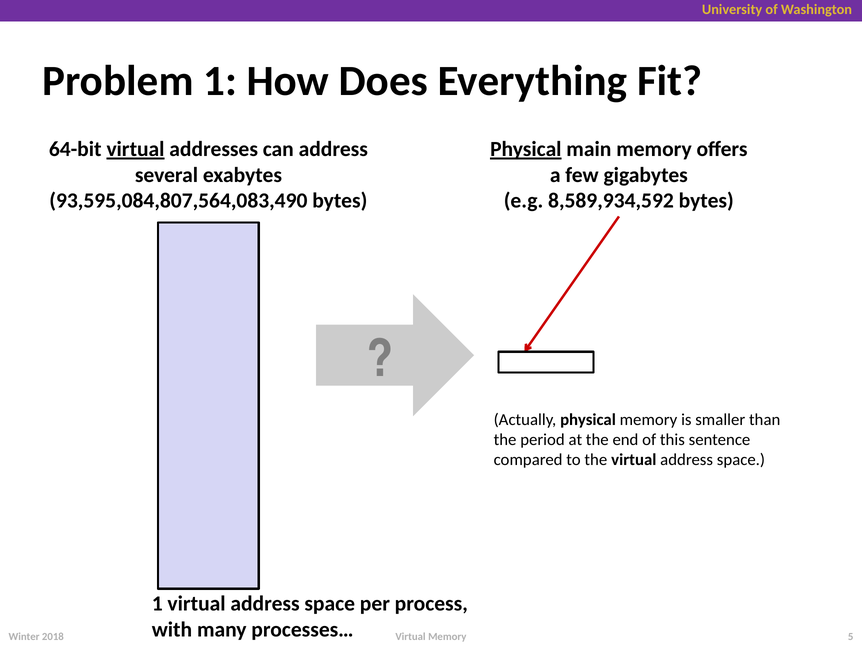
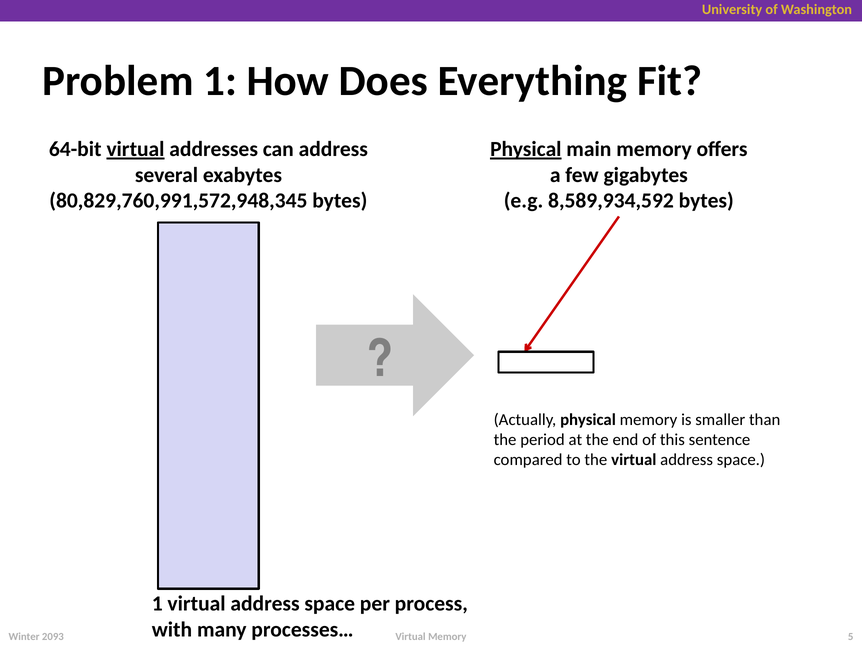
93,595,084,807,564,083,490: 93,595,084,807,564,083,490 -> 80,829,760,991,572,948,345
2018: 2018 -> 2093
